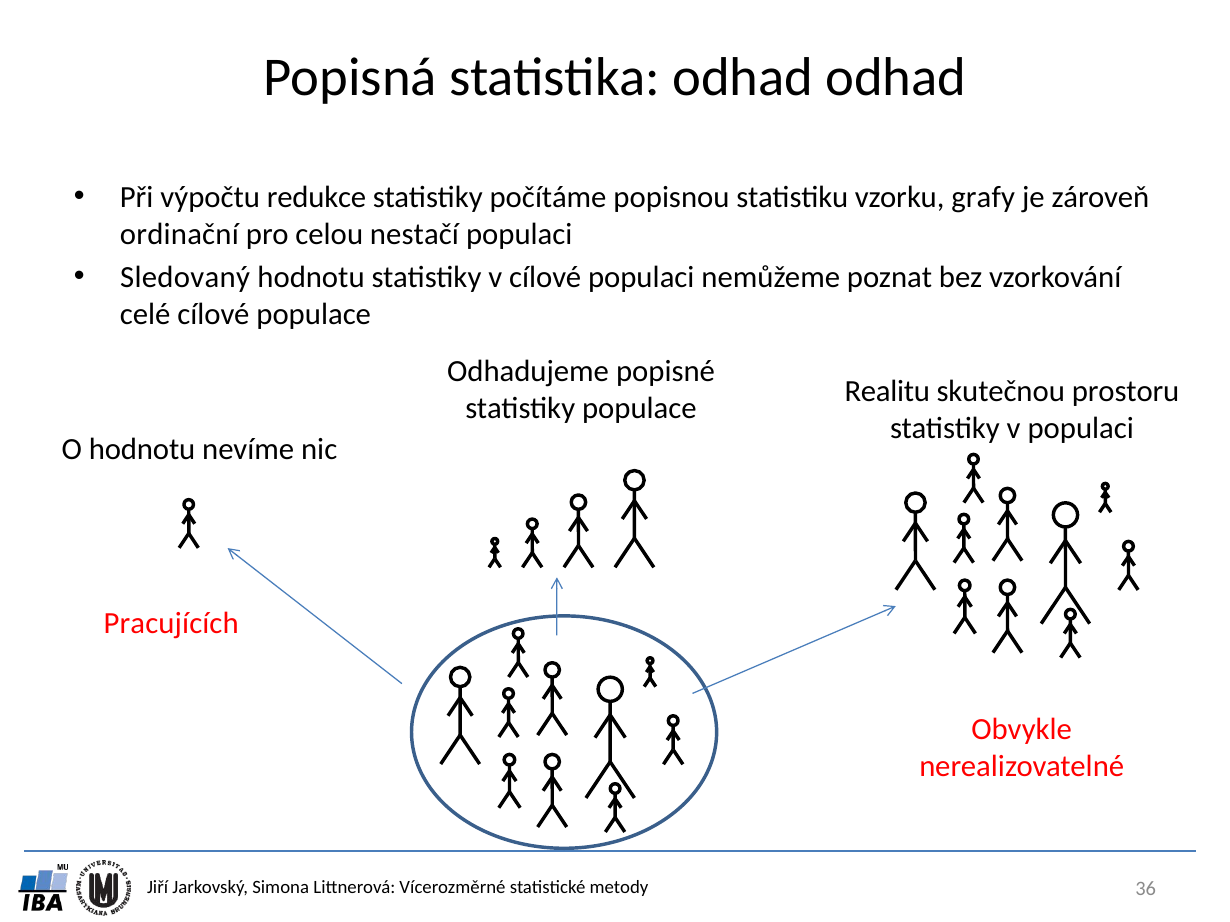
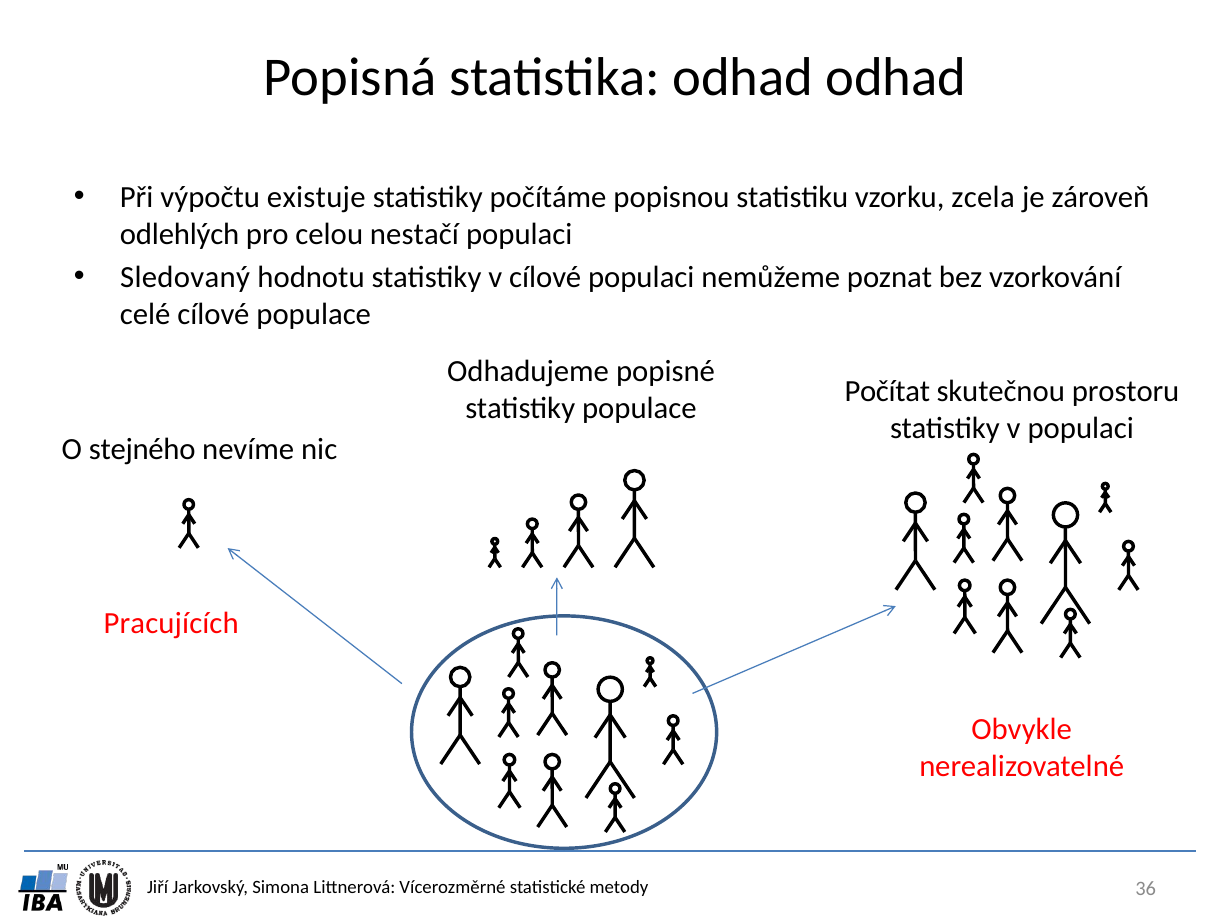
redukce: redukce -> existuje
grafy: grafy -> zcela
ordinační: ordinační -> odlehlých
Realitu: Realitu -> Počítat
O hodnotu: hodnotu -> stejného
